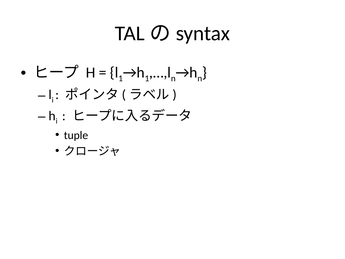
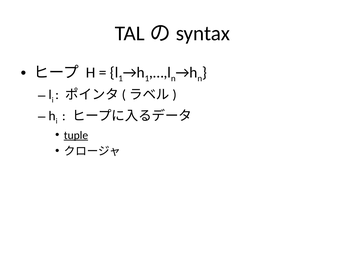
tuple underline: none -> present
